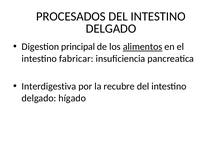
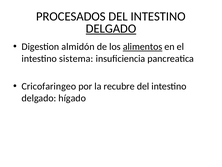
DELGADO at (111, 29) underline: none -> present
principal: principal -> almidón
fabricar: fabricar -> sistema
Interdigestiva: Interdigestiva -> Cricofaringeo
